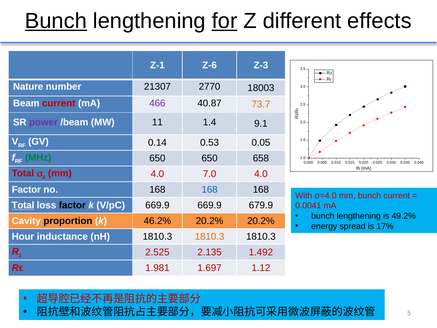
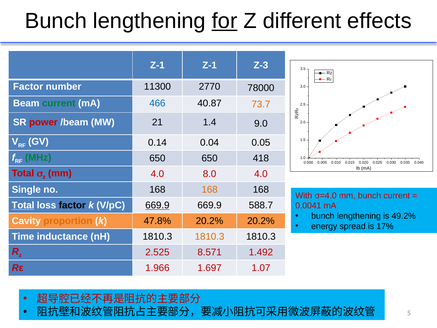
Bunch at (56, 21) underline: present -> none
Z-1 Z-6: Z-6 -> Z-1
Nature at (28, 87): Nature -> Factor
21307: 21307 -> 11300
18003: 18003 -> 78000
current at (59, 103) colour: red -> green
466 colour: purple -> blue
power colour: purple -> red
11: 11 -> 21
9.1: 9.1 -> 9.0
0.53: 0.53 -> 0.04
658: 658 -> 418
7.0: 7.0 -> 8.0
Factor at (26, 189): Factor -> Single
168 at (210, 189) colour: blue -> orange
669.9 at (157, 205) underline: none -> present
679.9: 679.9 -> 588.7
proportion colour: black -> orange
46.2%: 46.2% -> 47.8%
Hour: Hour -> Time
2.135: 2.135 -> 8.571
1.981: 1.981 -> 1.966
1.12: 1.12 -> 1.07
